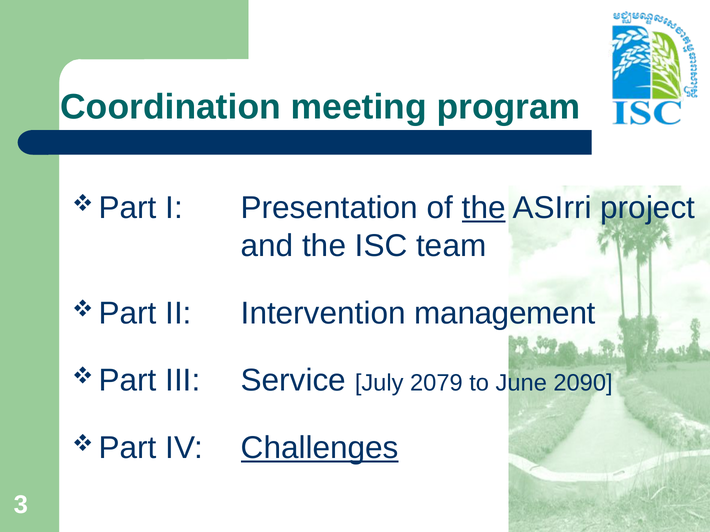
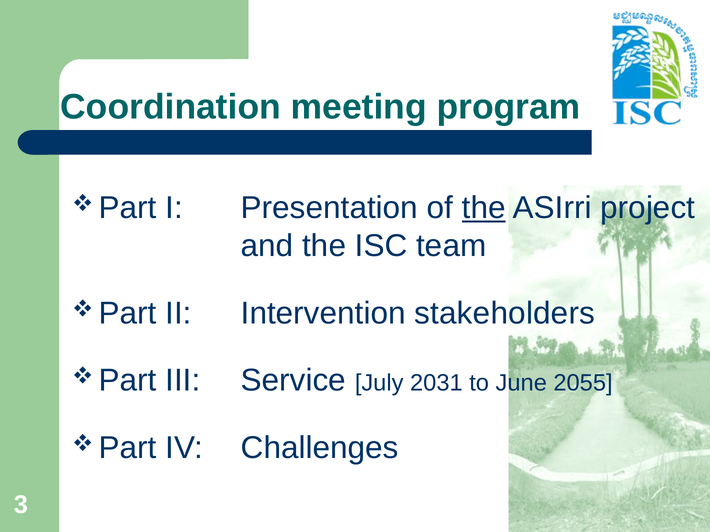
management: management -> stakeholders
2079: 2079 -> 2031
2090: 2090 -> 2055
Challenges underline: present -> none
